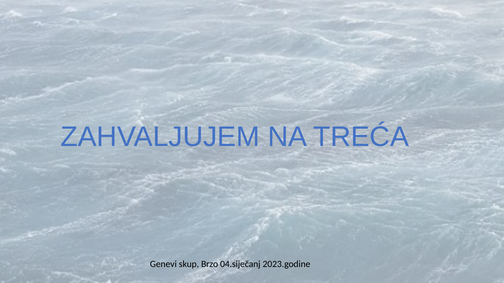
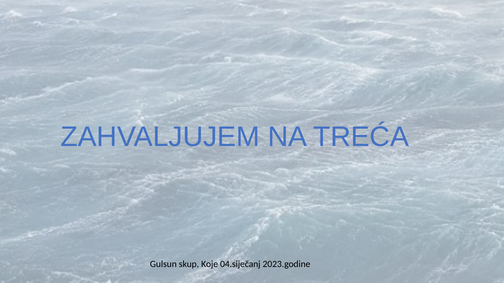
Genevi: Genevi -> Gulsun
Brzo: Brzo -> Koje
